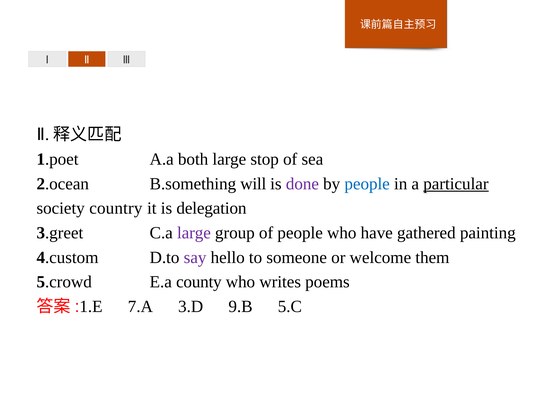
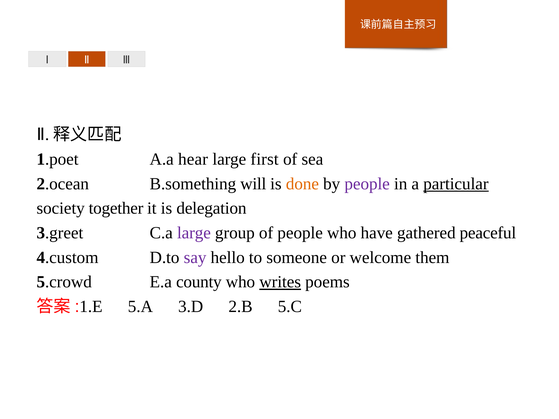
both: both -> hear
stop: stop -> first
done colour: purple -> orange
people at (367, 184) colour: blue -> purple
country: country -> together
painting: painting -> peaceful
writes underline: none -> present
7.A: 7.A -> 5.A
9.B: 9.B -> 2.B
